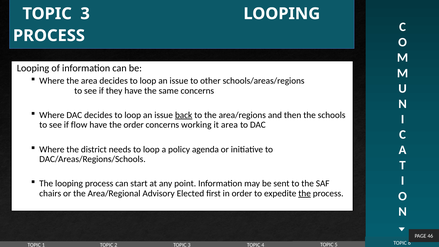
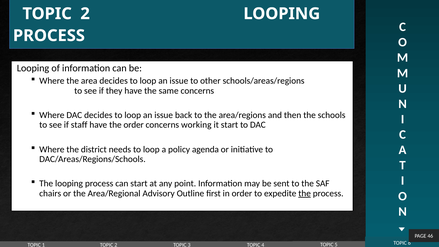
3 at (85, 14): 3 -> 2
back underline: present -> none
flow: flow -> staff
it area: area -> start
Elected: Elected -> Outline
